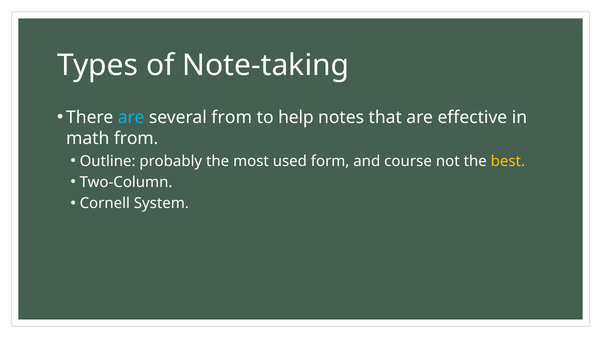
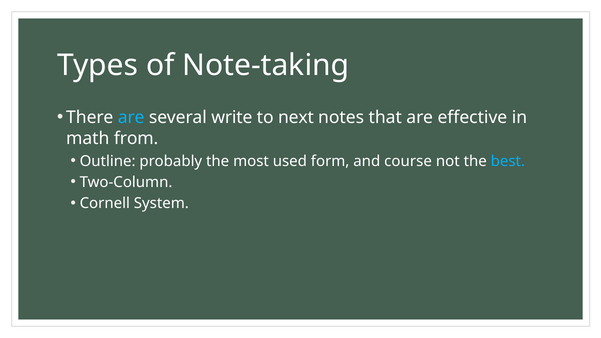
several from: from -> write
help: help -> next
best colour: yellow -> light blue
